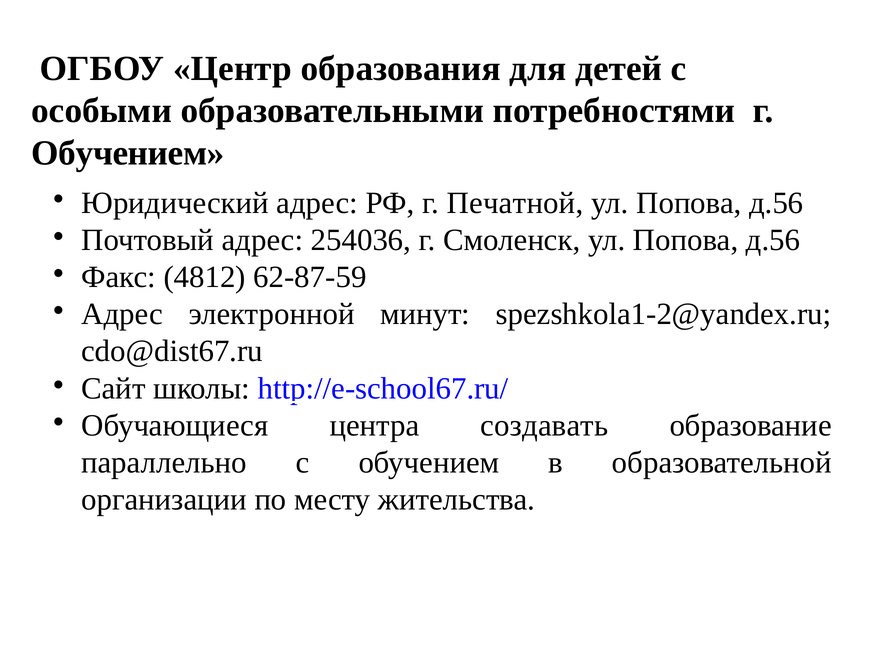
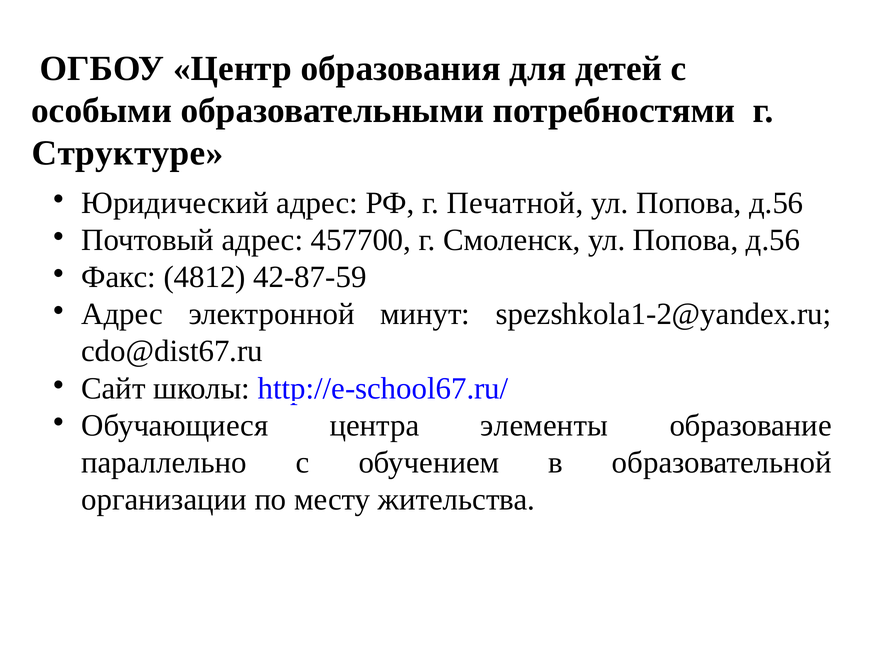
Обучением at (128, 153): Обучением -> Структуре
254036: 254036 -> 457700
62-87-59: 62-87-59 -> 42-87-59
создавать: создавать -> элементы
